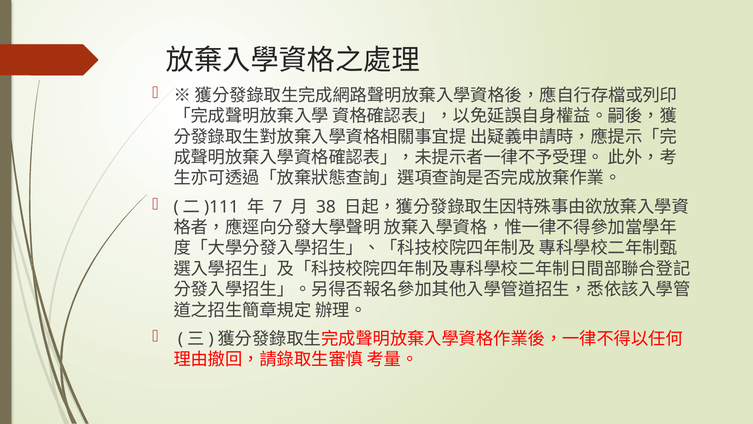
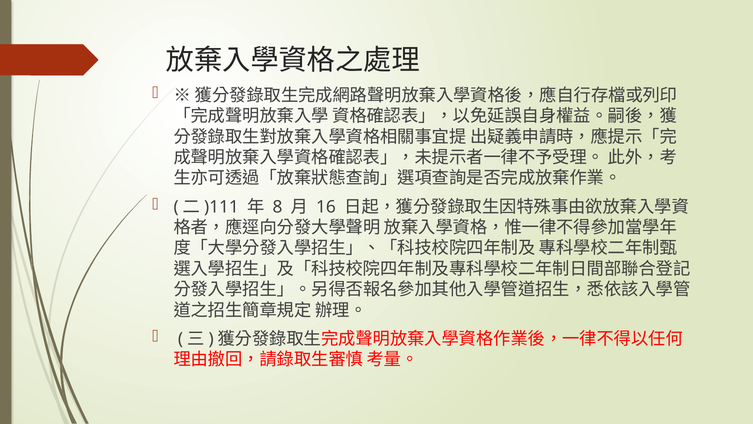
7: 7 -> 8
38: 38 -> 16
